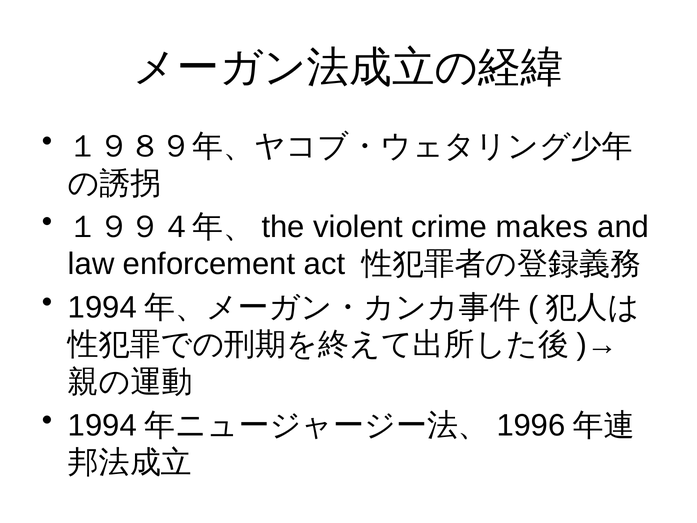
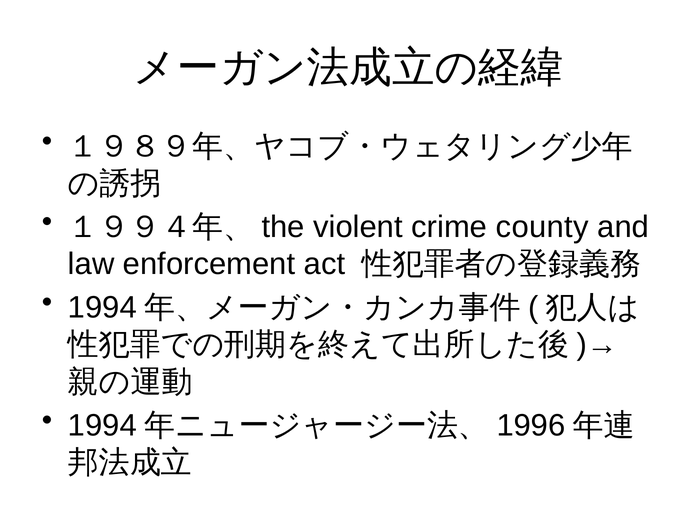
makes: makes -> county
